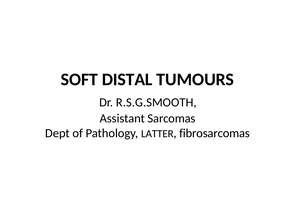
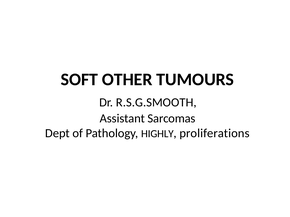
DISTAL: DISTAL -> OTHER
LATTER: LATTER -> HIGHLY
fibrosarcomas: fibrosarcomas -> proliferations
